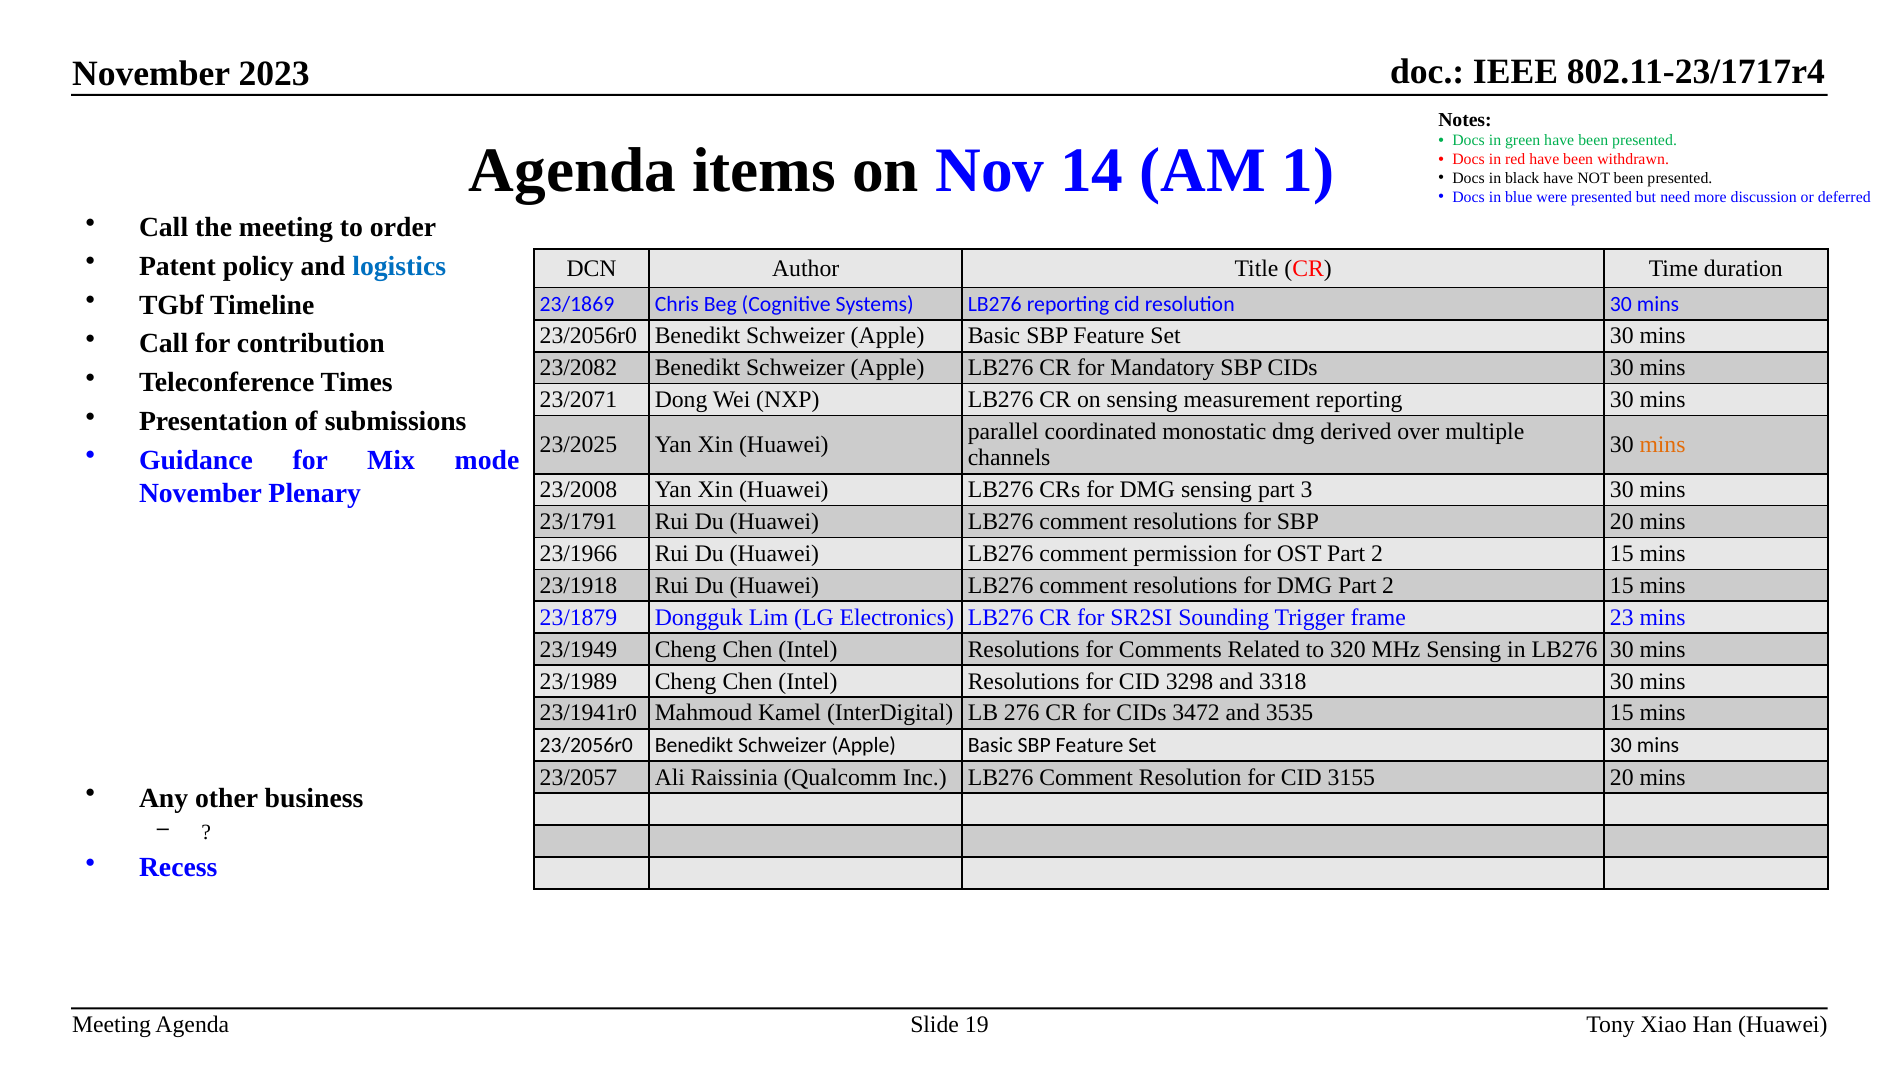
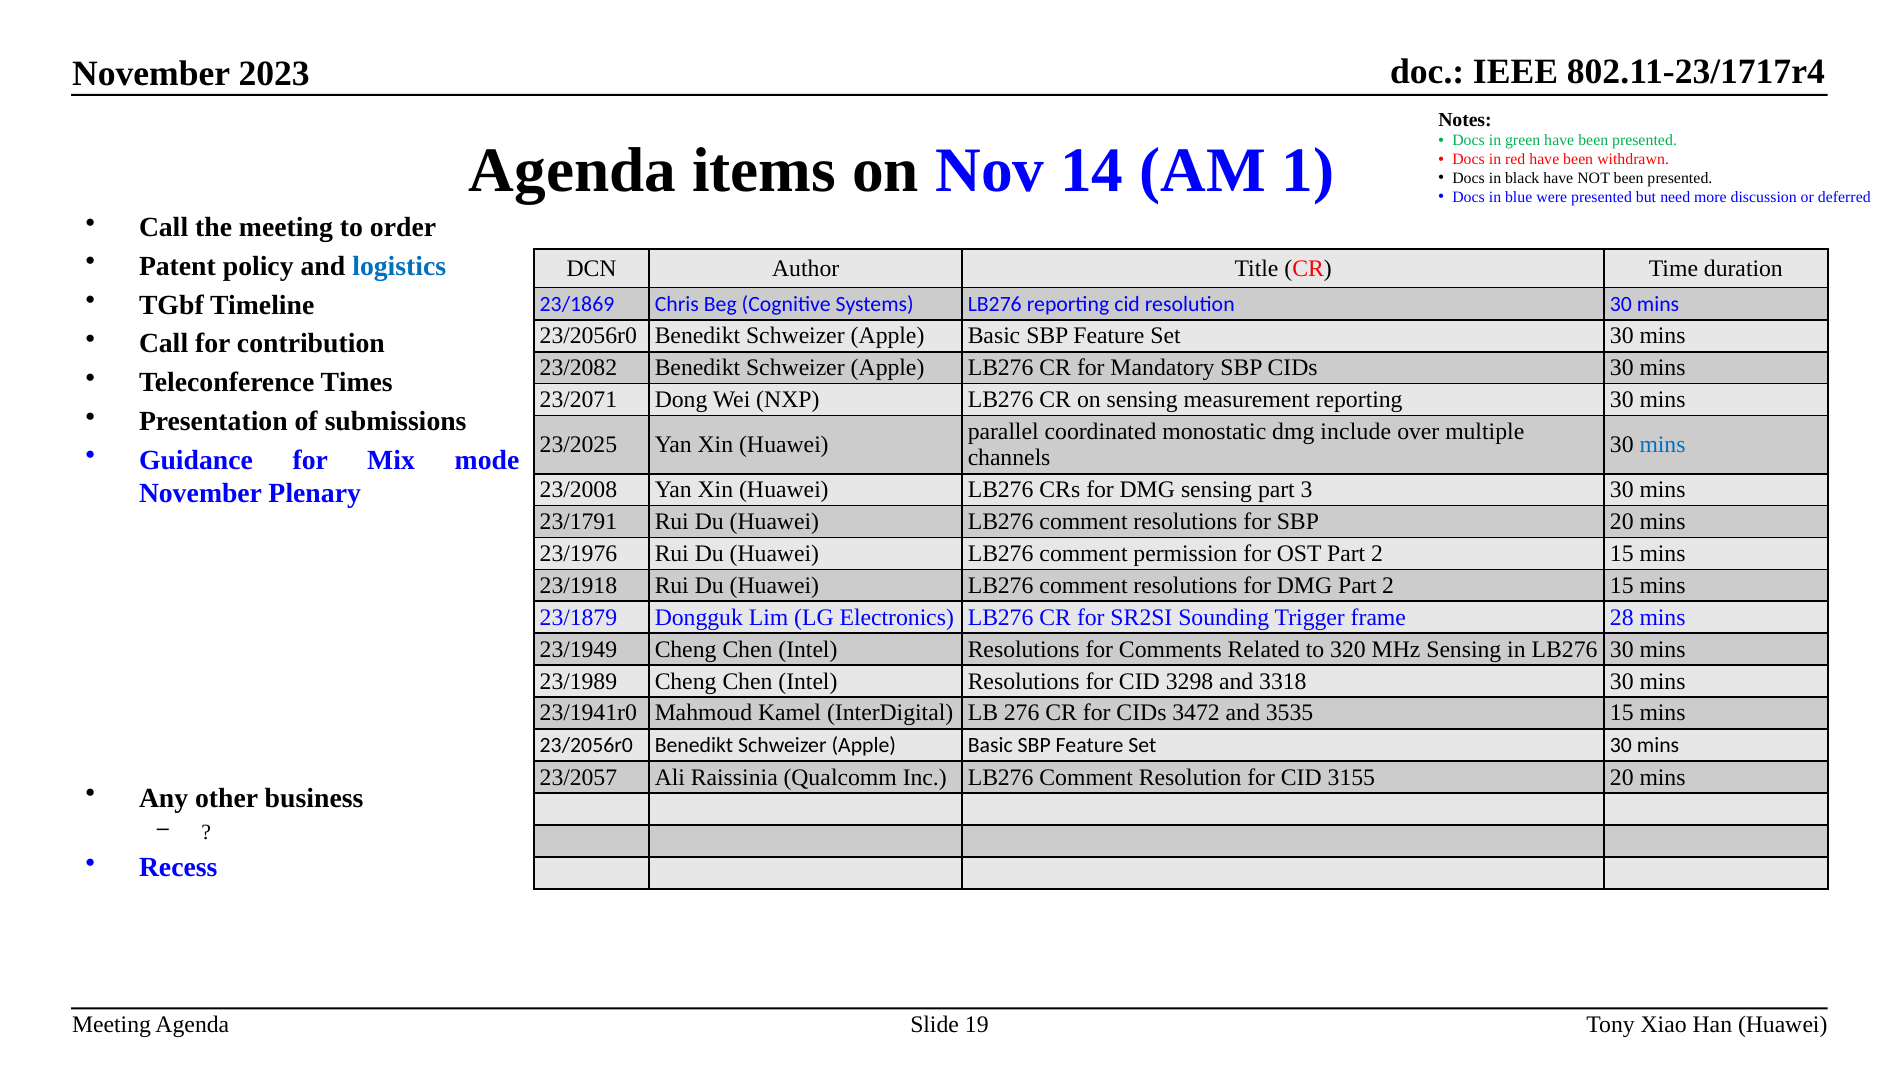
derived: derived -> include
mins at (1663, 445) colour: orange -> blue
23/1966: 23/1966 -> 23/1976
23: 23 -> 28
